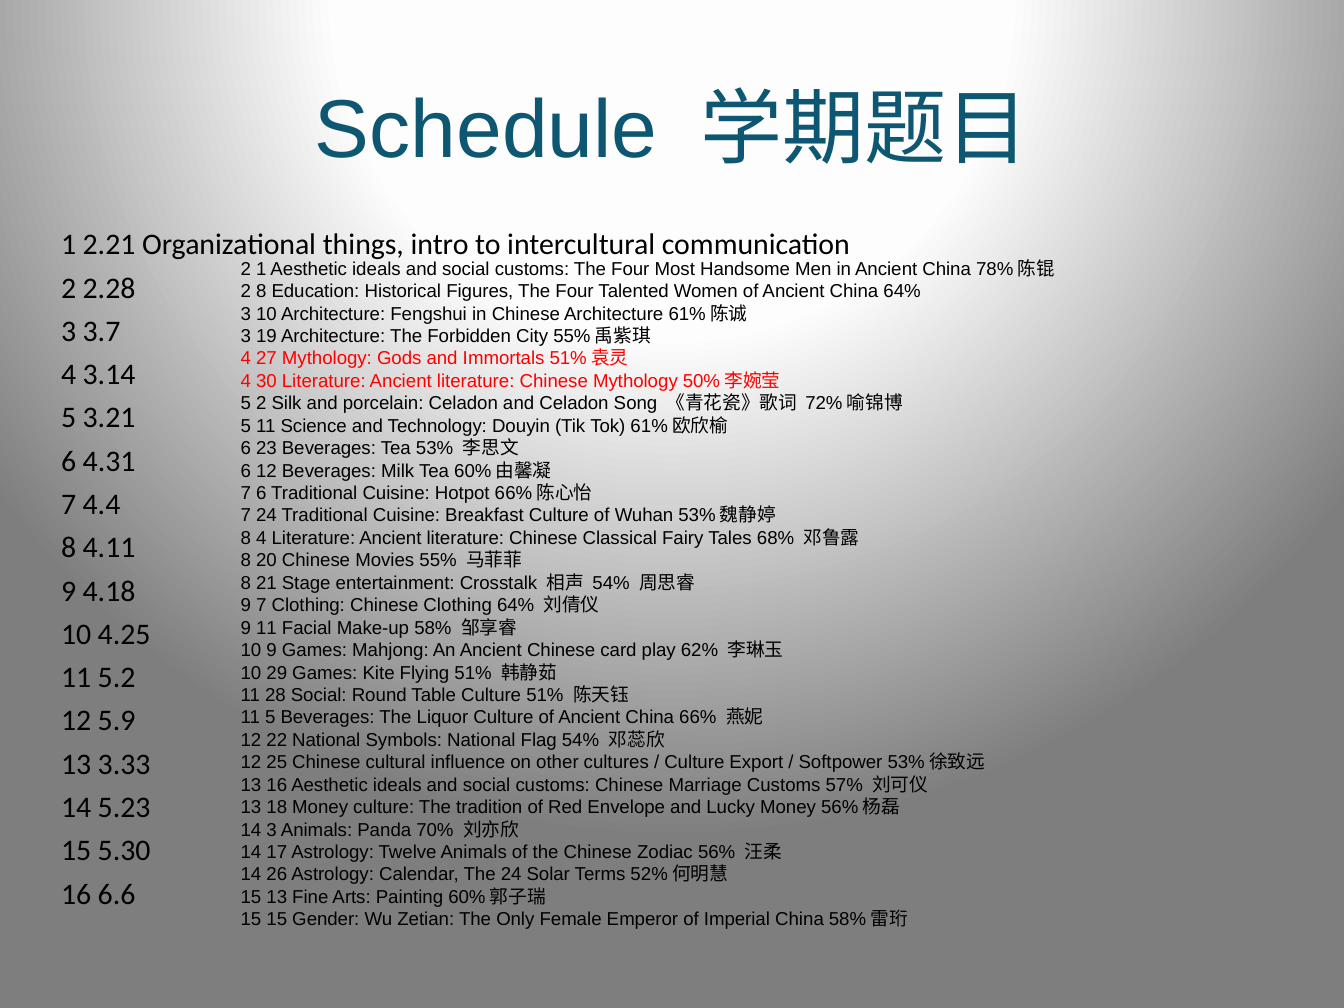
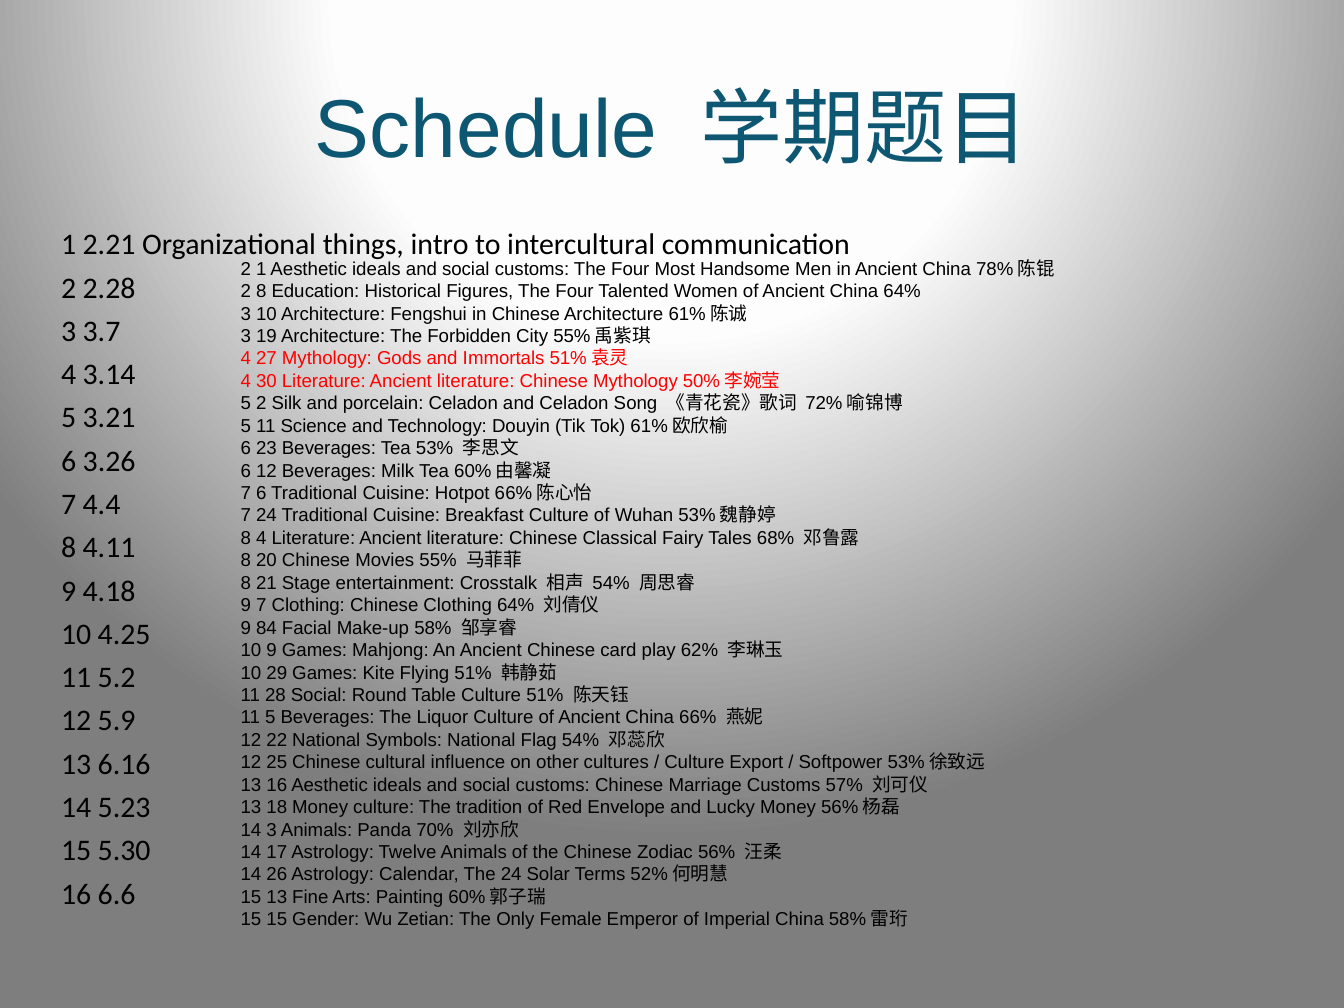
4.31: 4.31 -> 3.26
9 11: 11 -> 84
3.33: 3.33 -> 6.16
